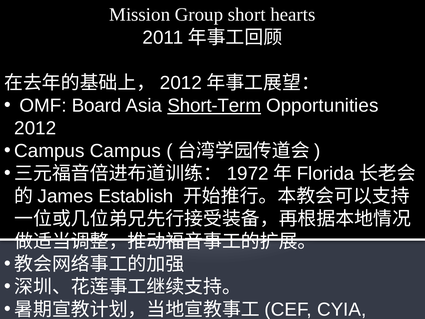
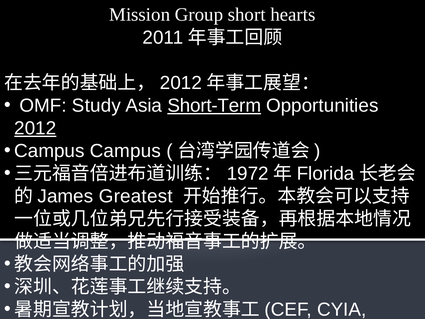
Board: Board -> Study
2012 at (35, 128) underline: none -> present
Establish: Establish -> Greatest
